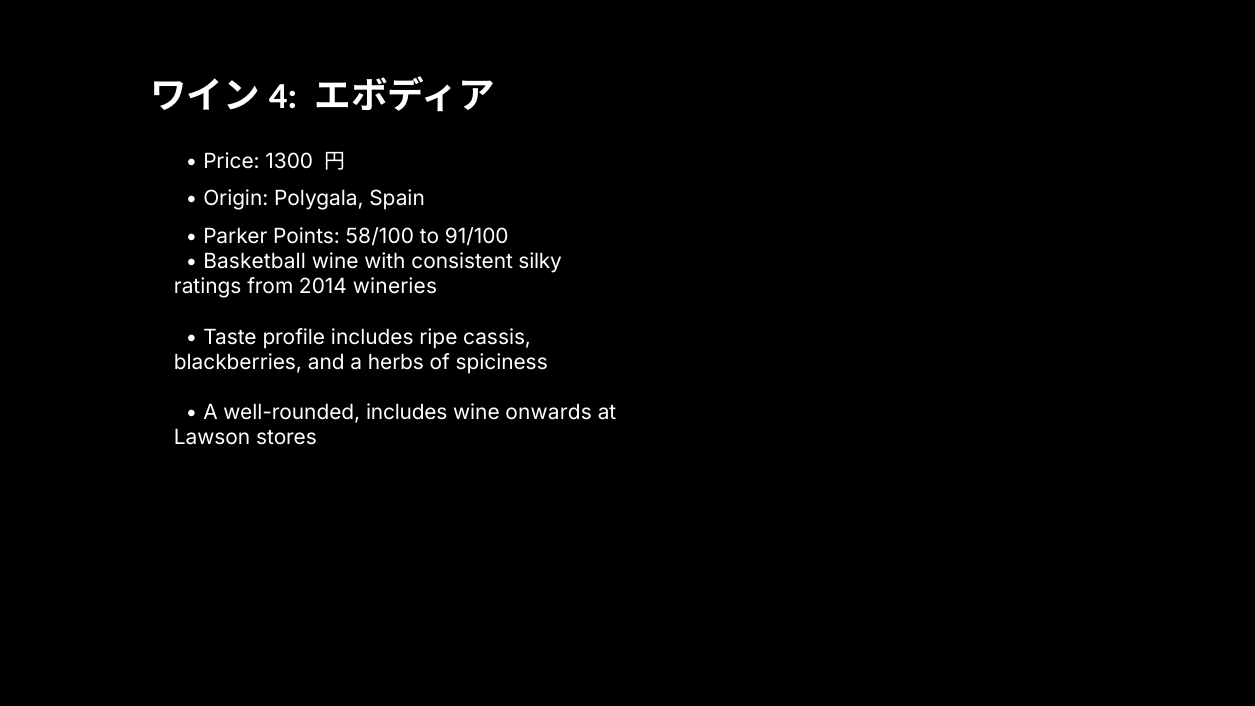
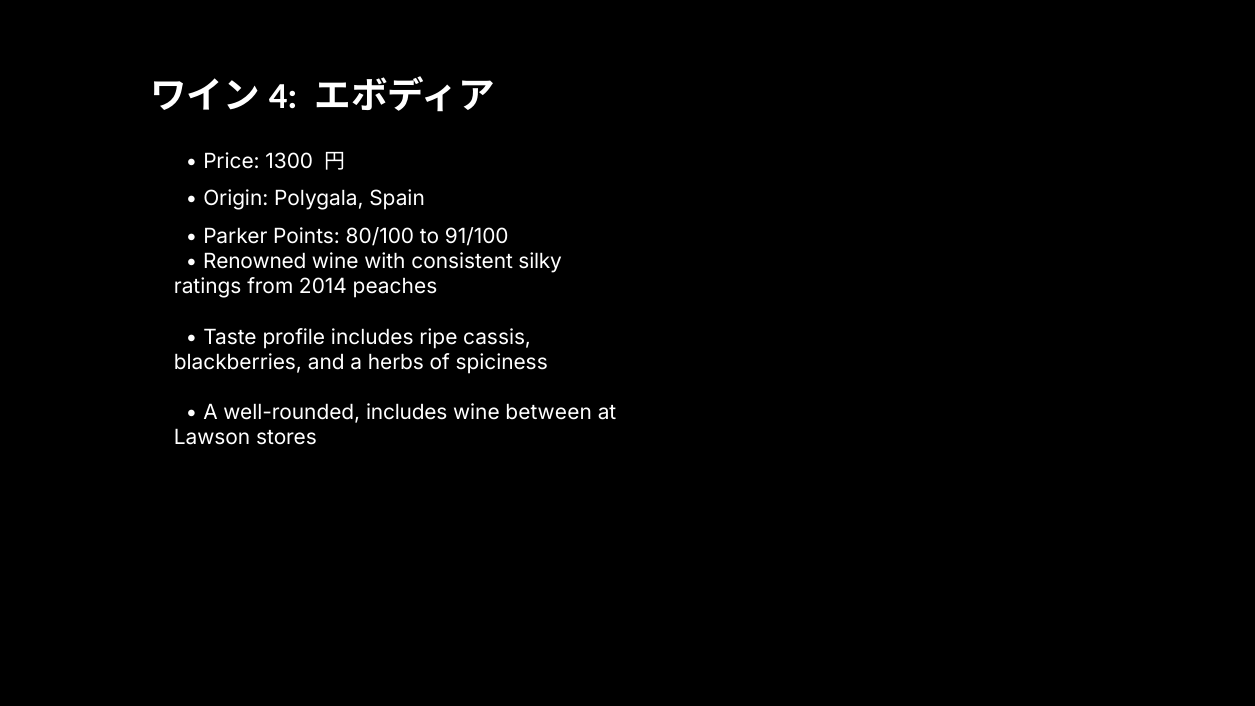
58/100: 58/100 -> 80/100
Basketball: Basketball -> Renowned
wineries: wineries -> peaches
onwards: onwards -> between
